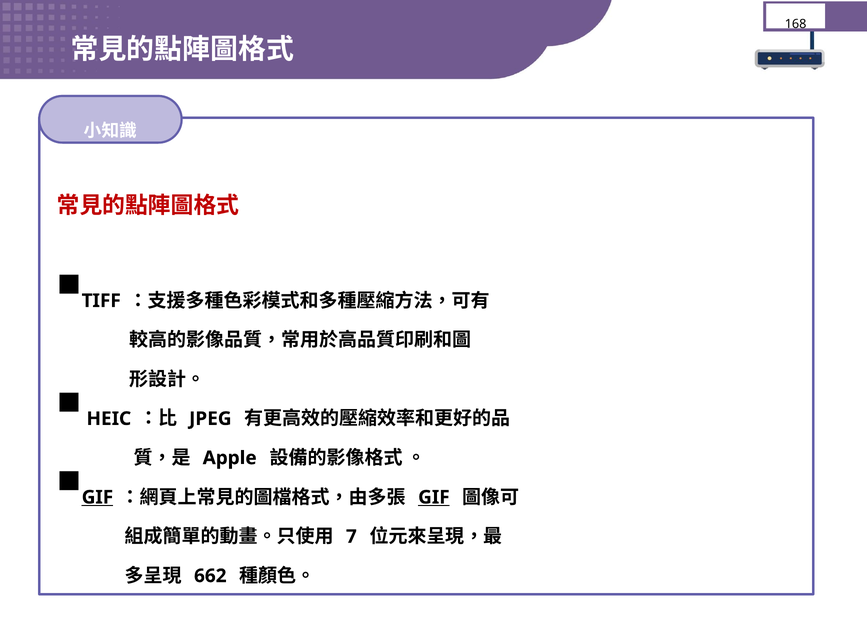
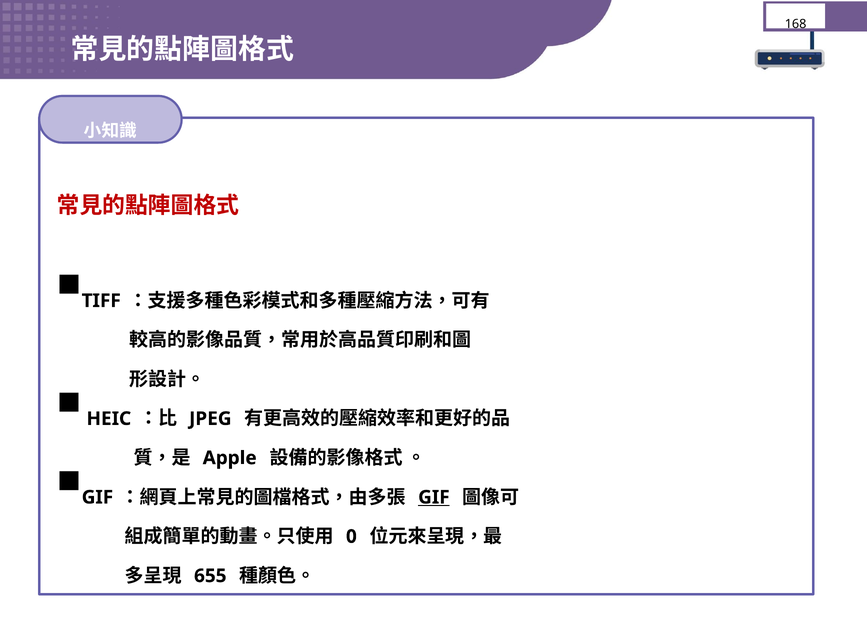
GIF at (97, 498) underline: present -> none
7: 7 -> 0
662: 662 -> 655
